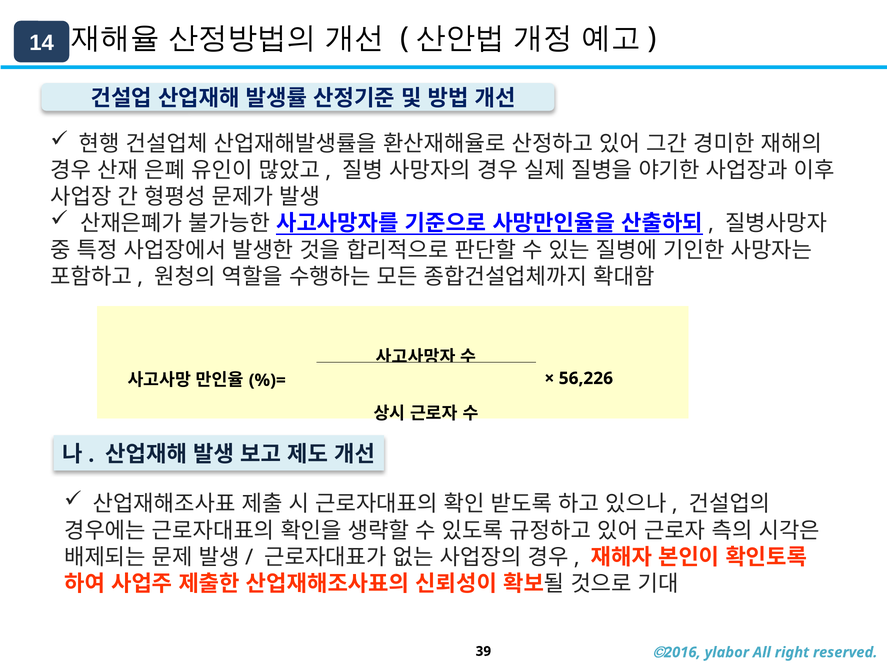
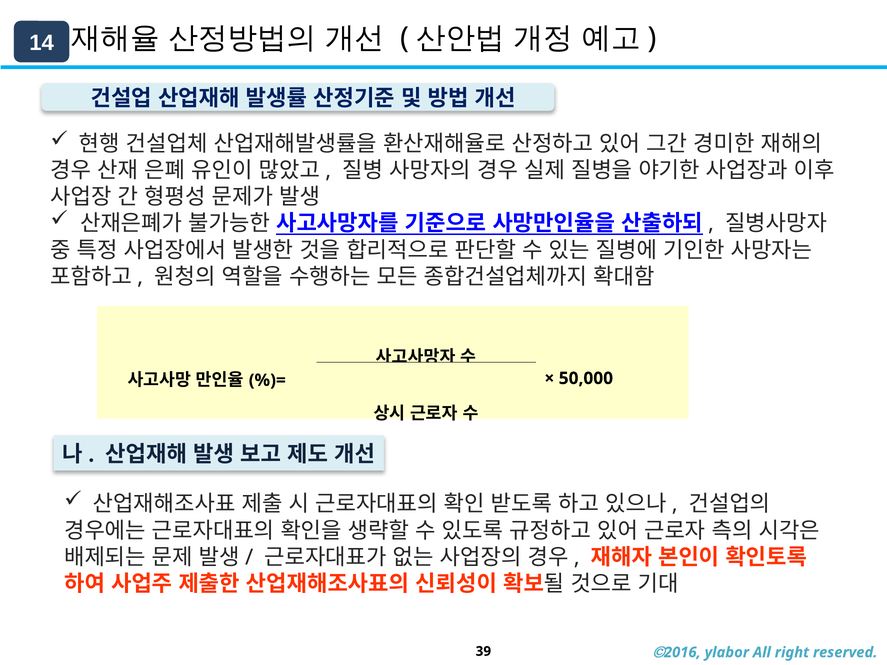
56,226: 56,226 -> 50,000
